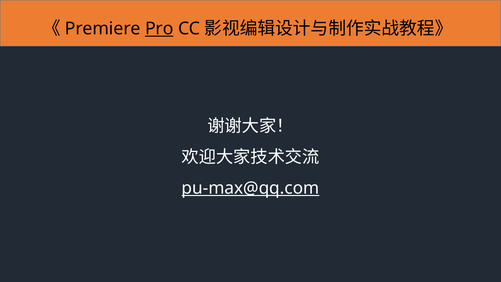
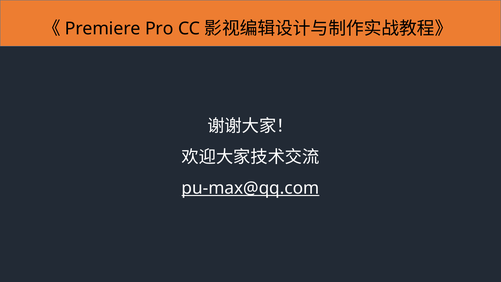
Pro underline: present -> none
